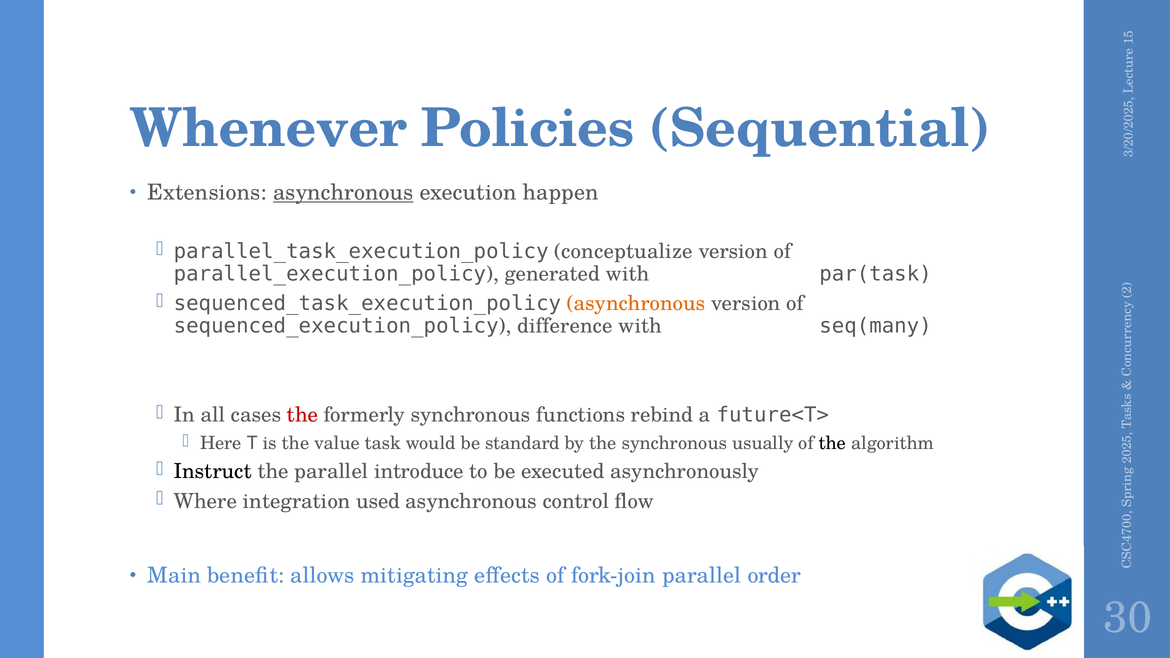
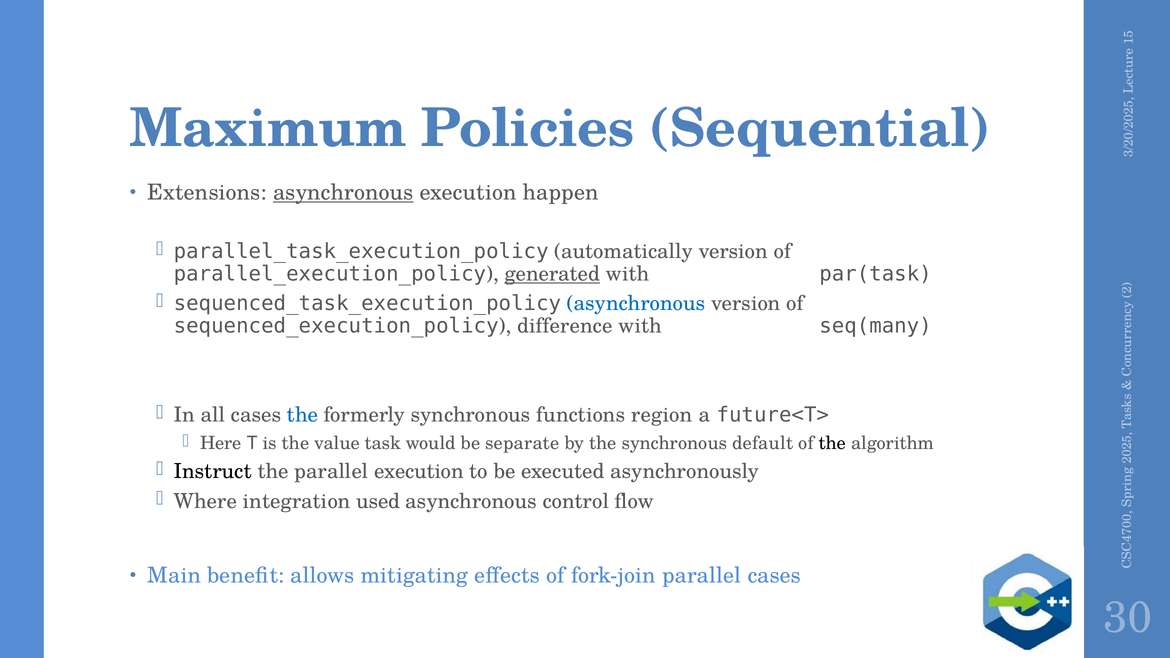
Whenever: Whenever -> Maximum
conceptualize: conceptualize -> automatically
generated underline: none -> present
asynchronous at (636, 304) colour: orange -> blue
the at (303, 415) colour: red -> blue
rebind: rebind -> region
standard: standard -> separate
usually: usually -> default
parallel introduce: introduce -> execution
parallel order: order -> cases
